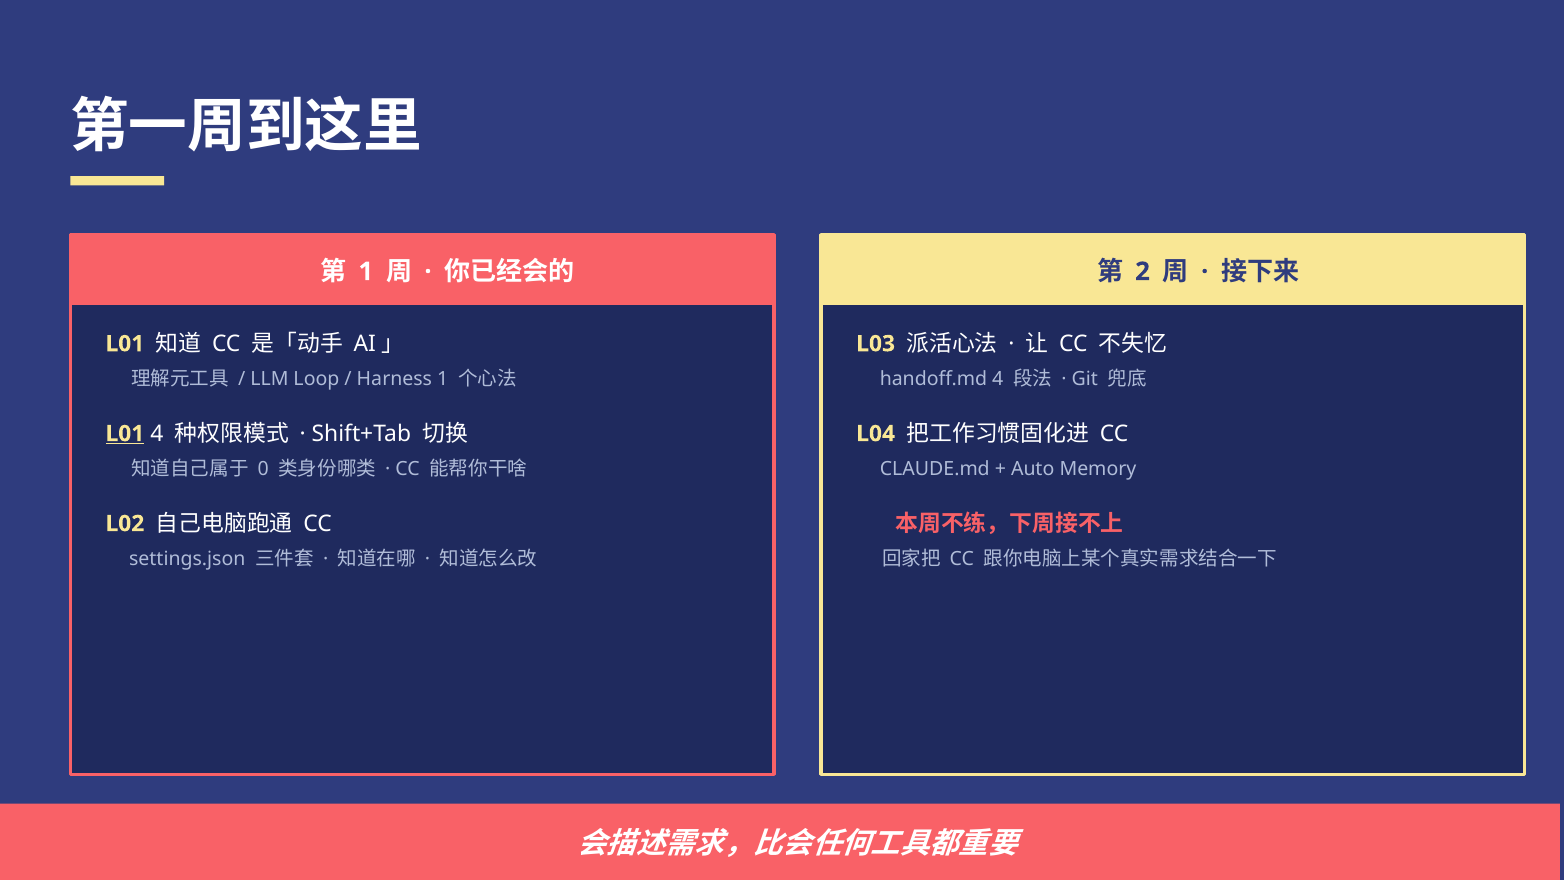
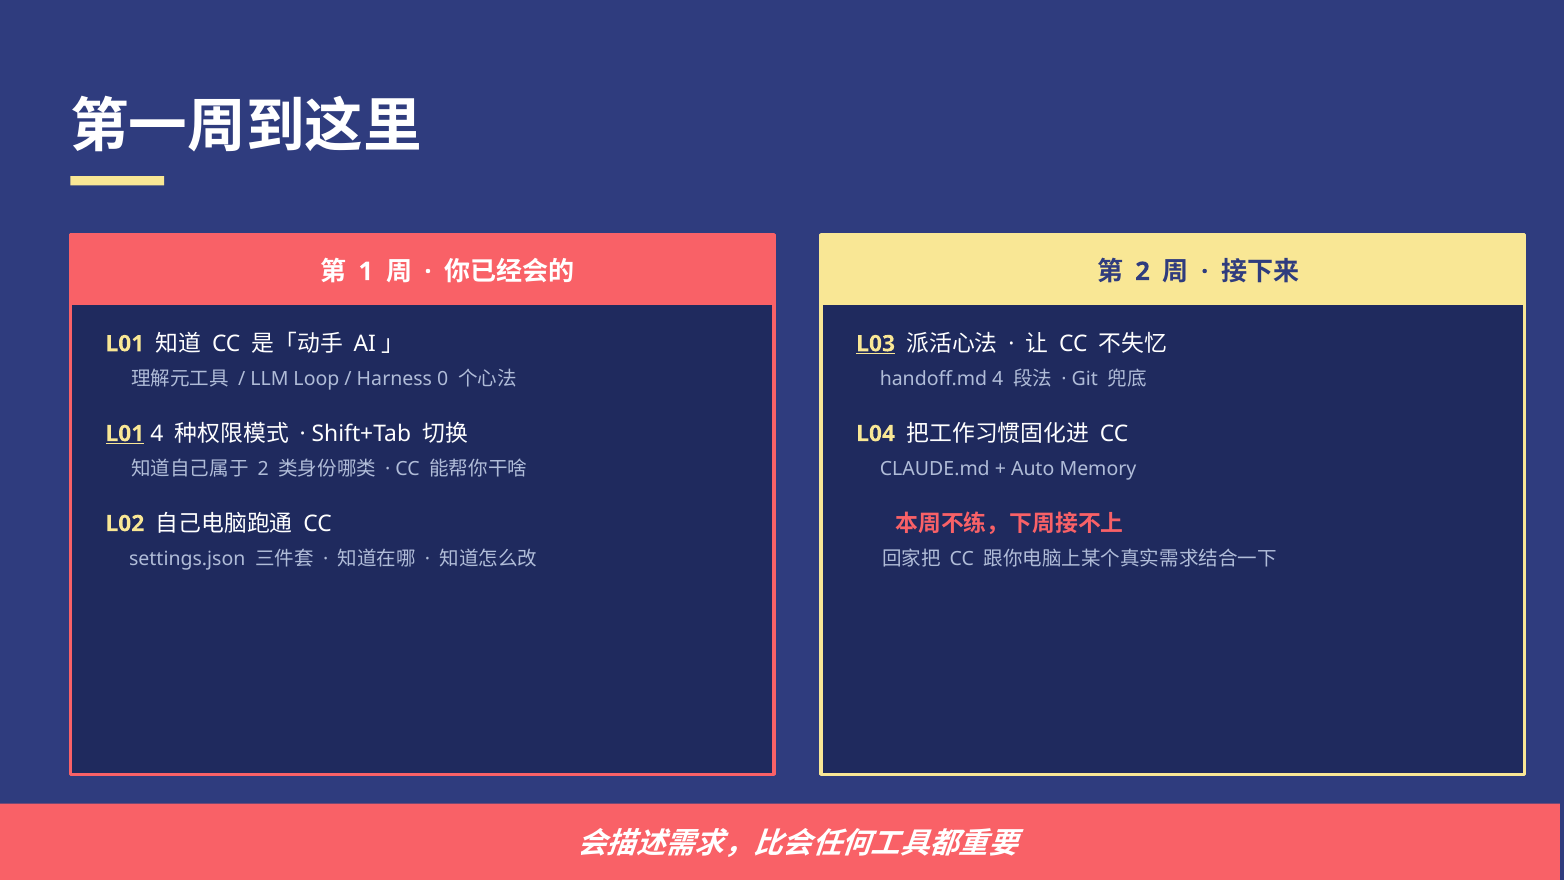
L03 underline: none -> present
Harness 1: 1 -> 0
0 at (263, 469): 0 -> 2
